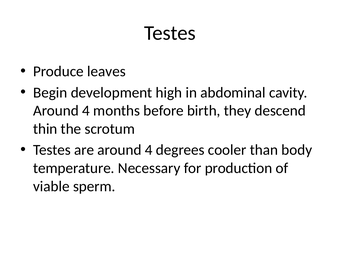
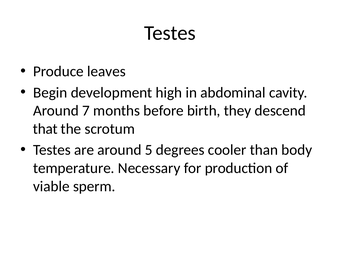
4 at (86, 111): 4 -> 7
thin: thin -> that
are around 4: 4 -> 5
